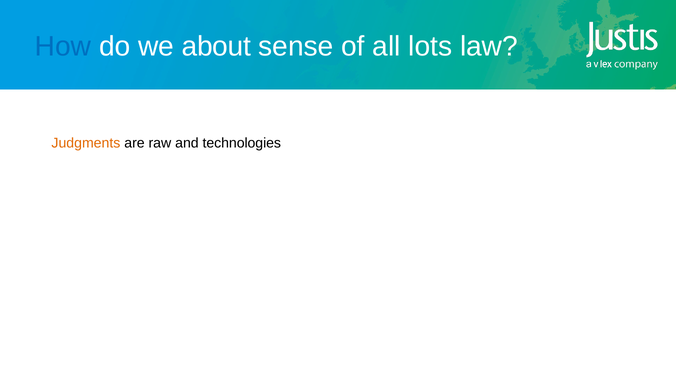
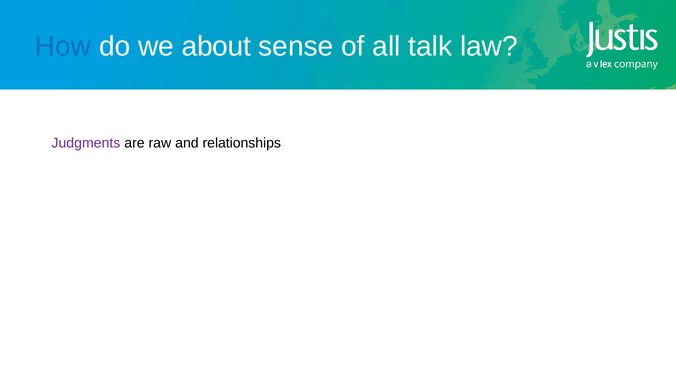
lots: lots -> talk
Judgments colour: orange -> purple
technologies: technologies -> relationships
